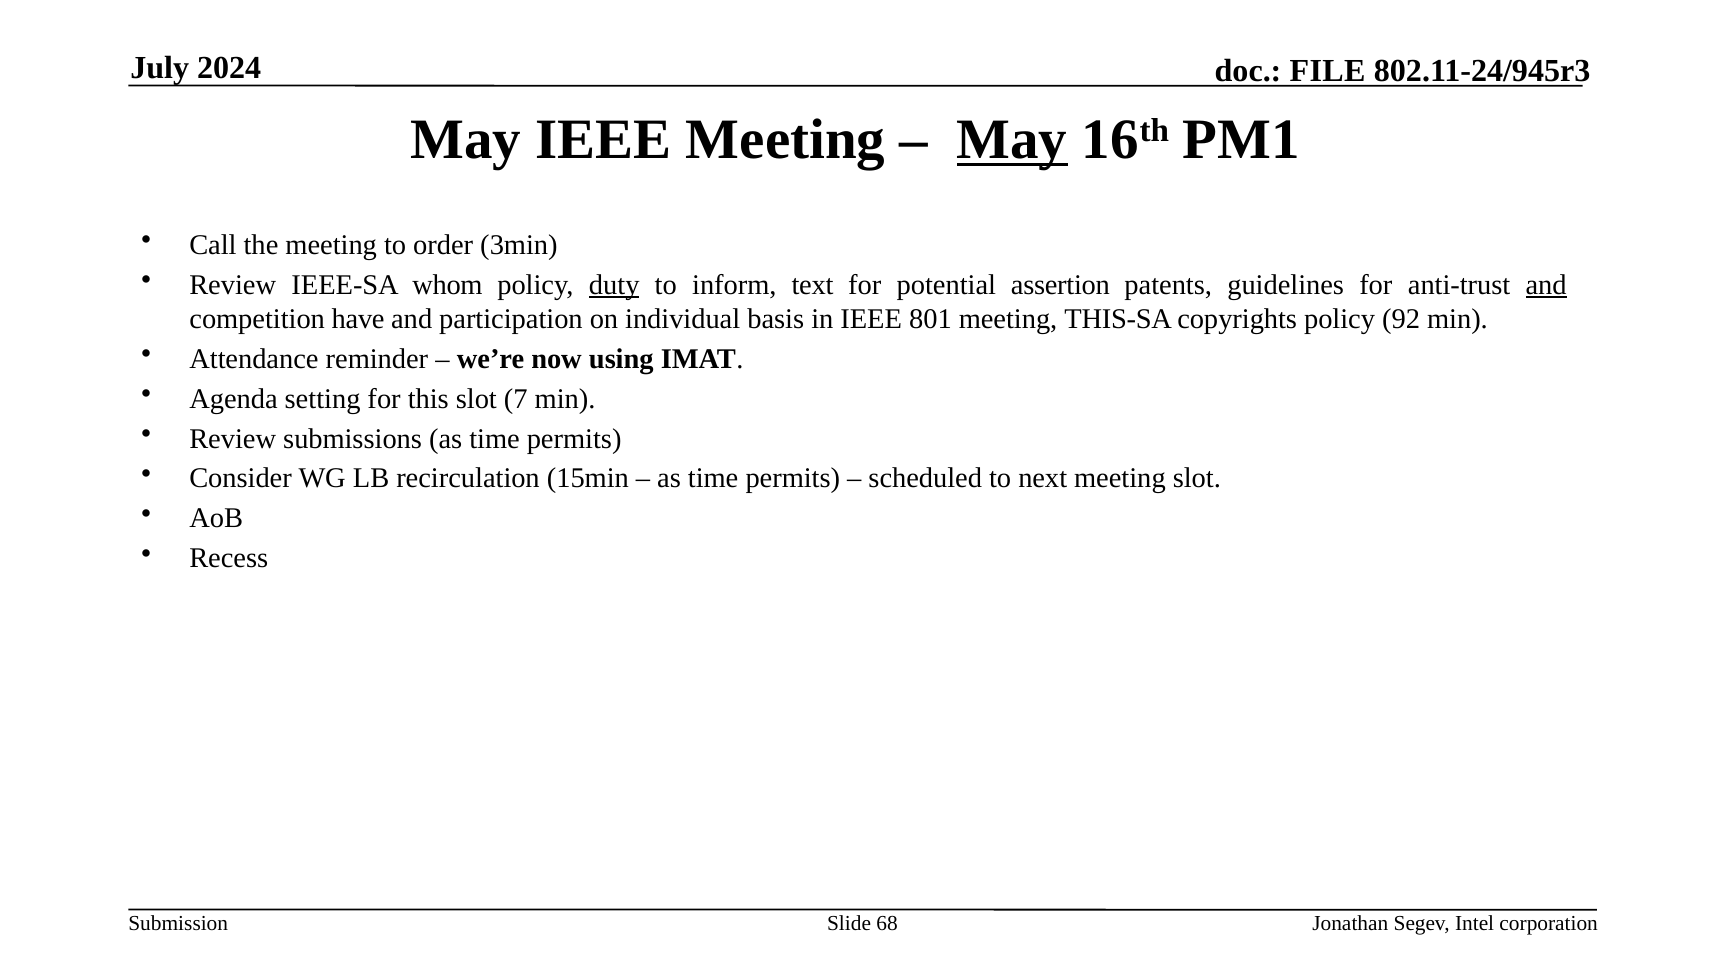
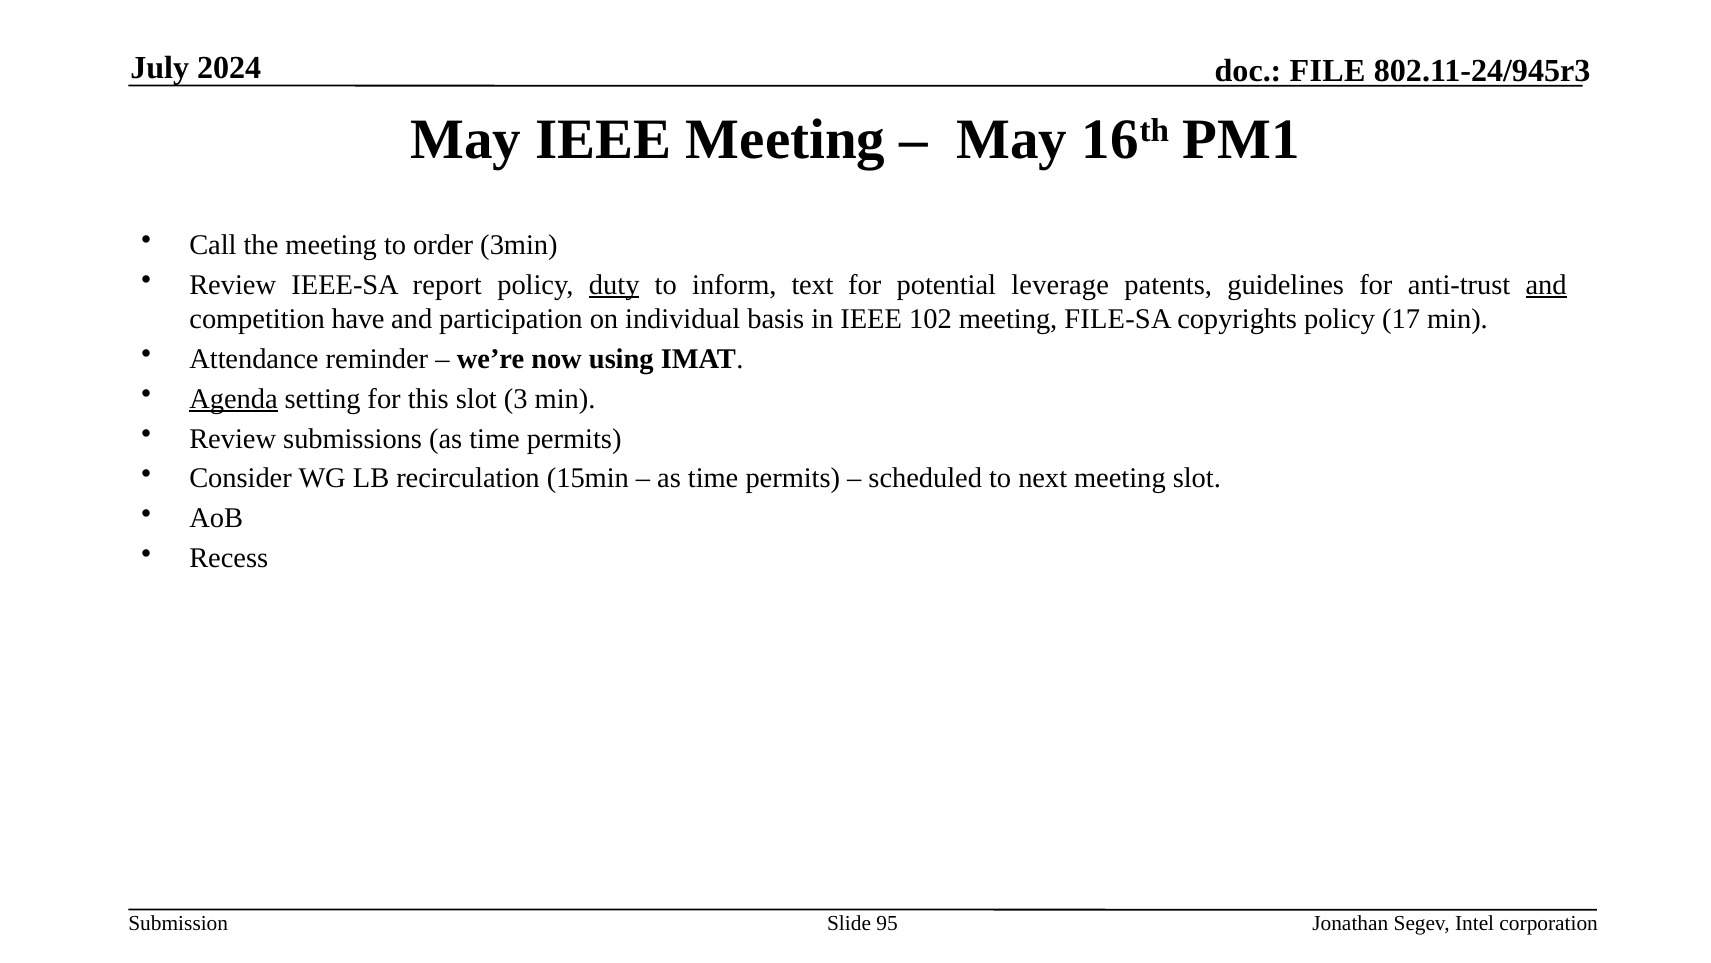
May at (1012, 140) underline: present -> none
whom: whom -> report
assertion: assertion -> leverage
801: 801 -> 102
THIS-SA: THIS-SA -> FILE-SA
92: 92 -> 17
Agenda underline: none -> present
7: 7 -> 3
68: 68 -> 95
